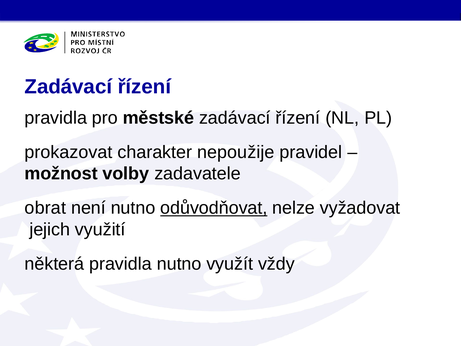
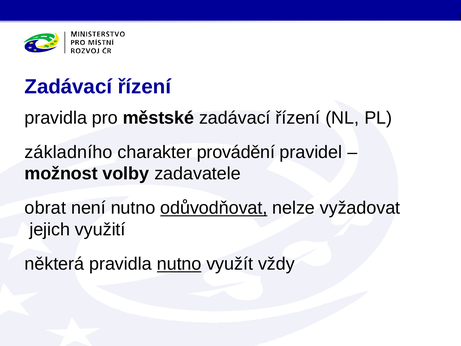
prokazovat: prokazovat -> základního
nepoužije: nepoužije -> provádění
nutno at (179, 264) underline: none -> present
